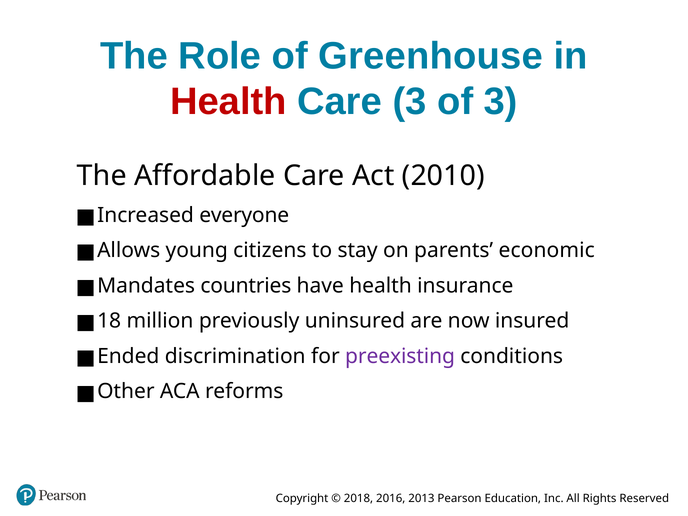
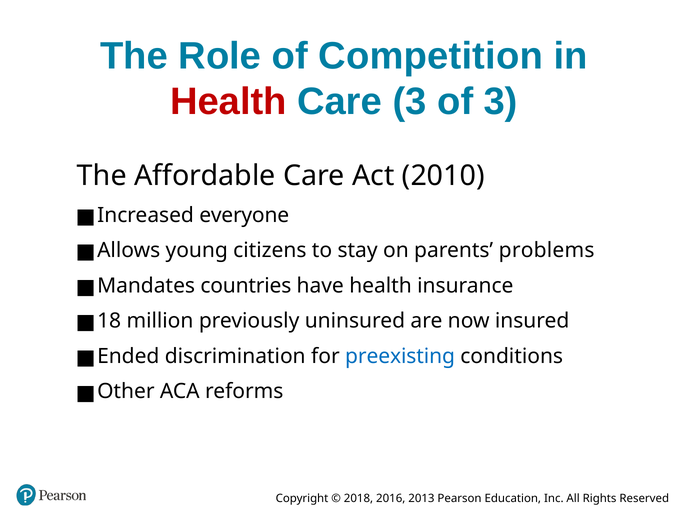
Greenhouse: Greenhouse -> Competition
economic: economic -> problems
preexisting colour: purple -> blue
